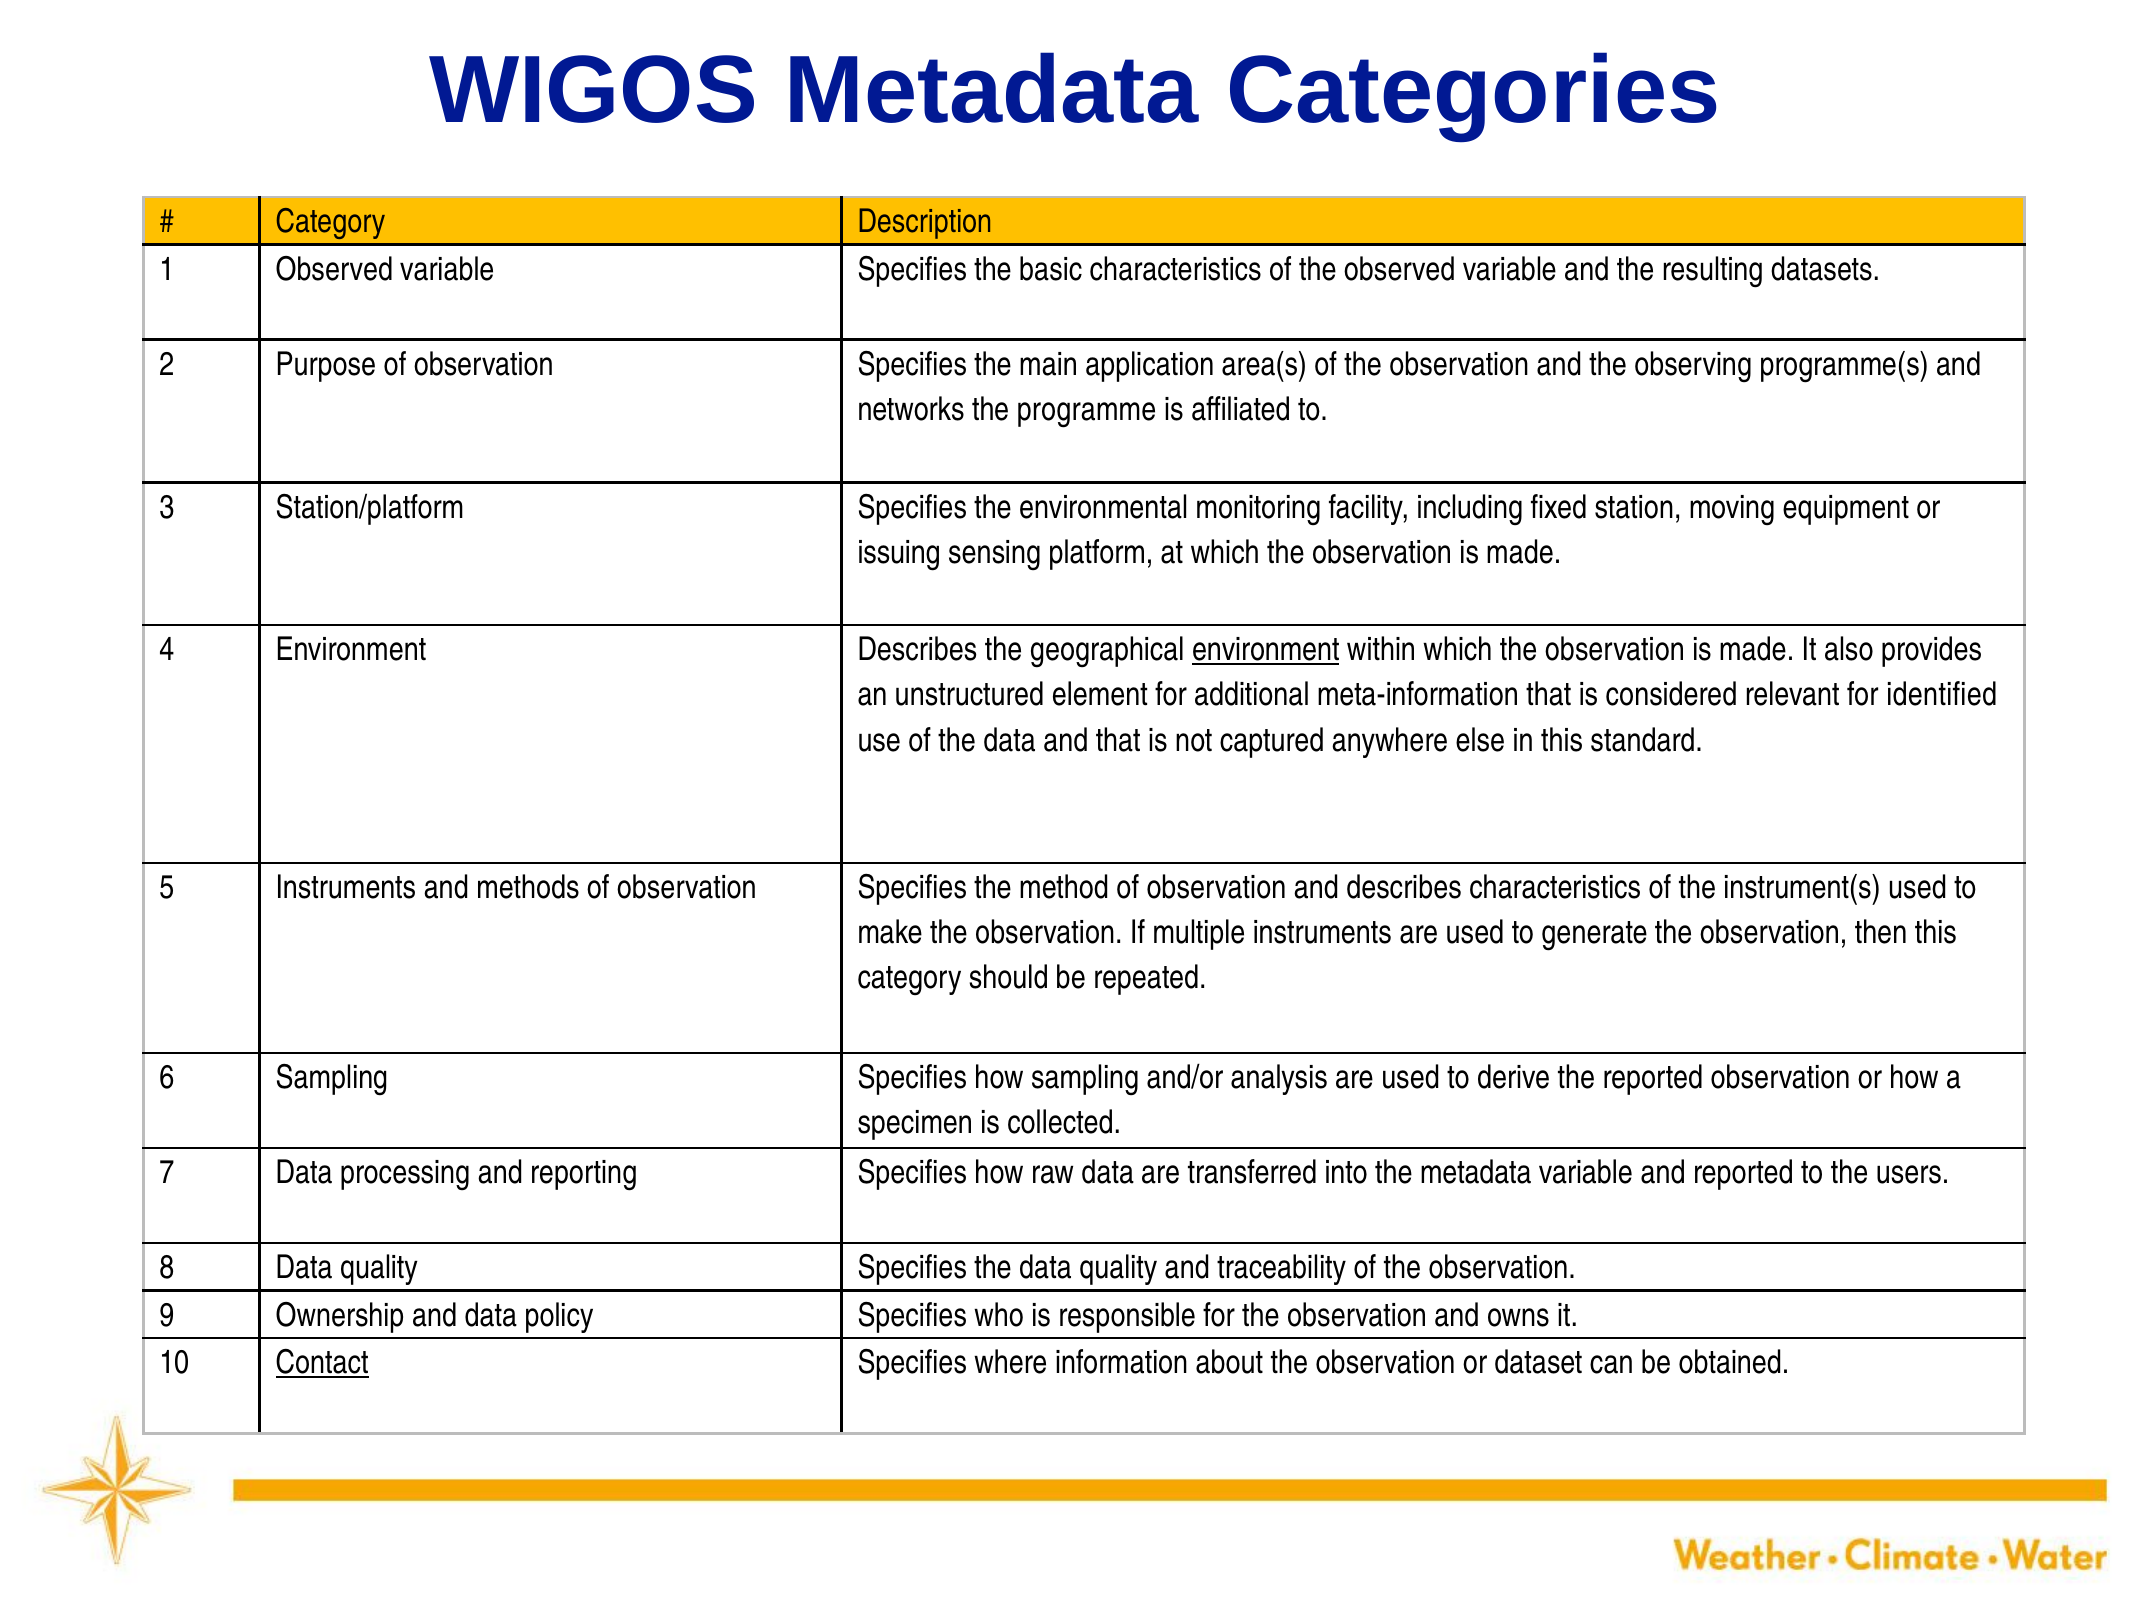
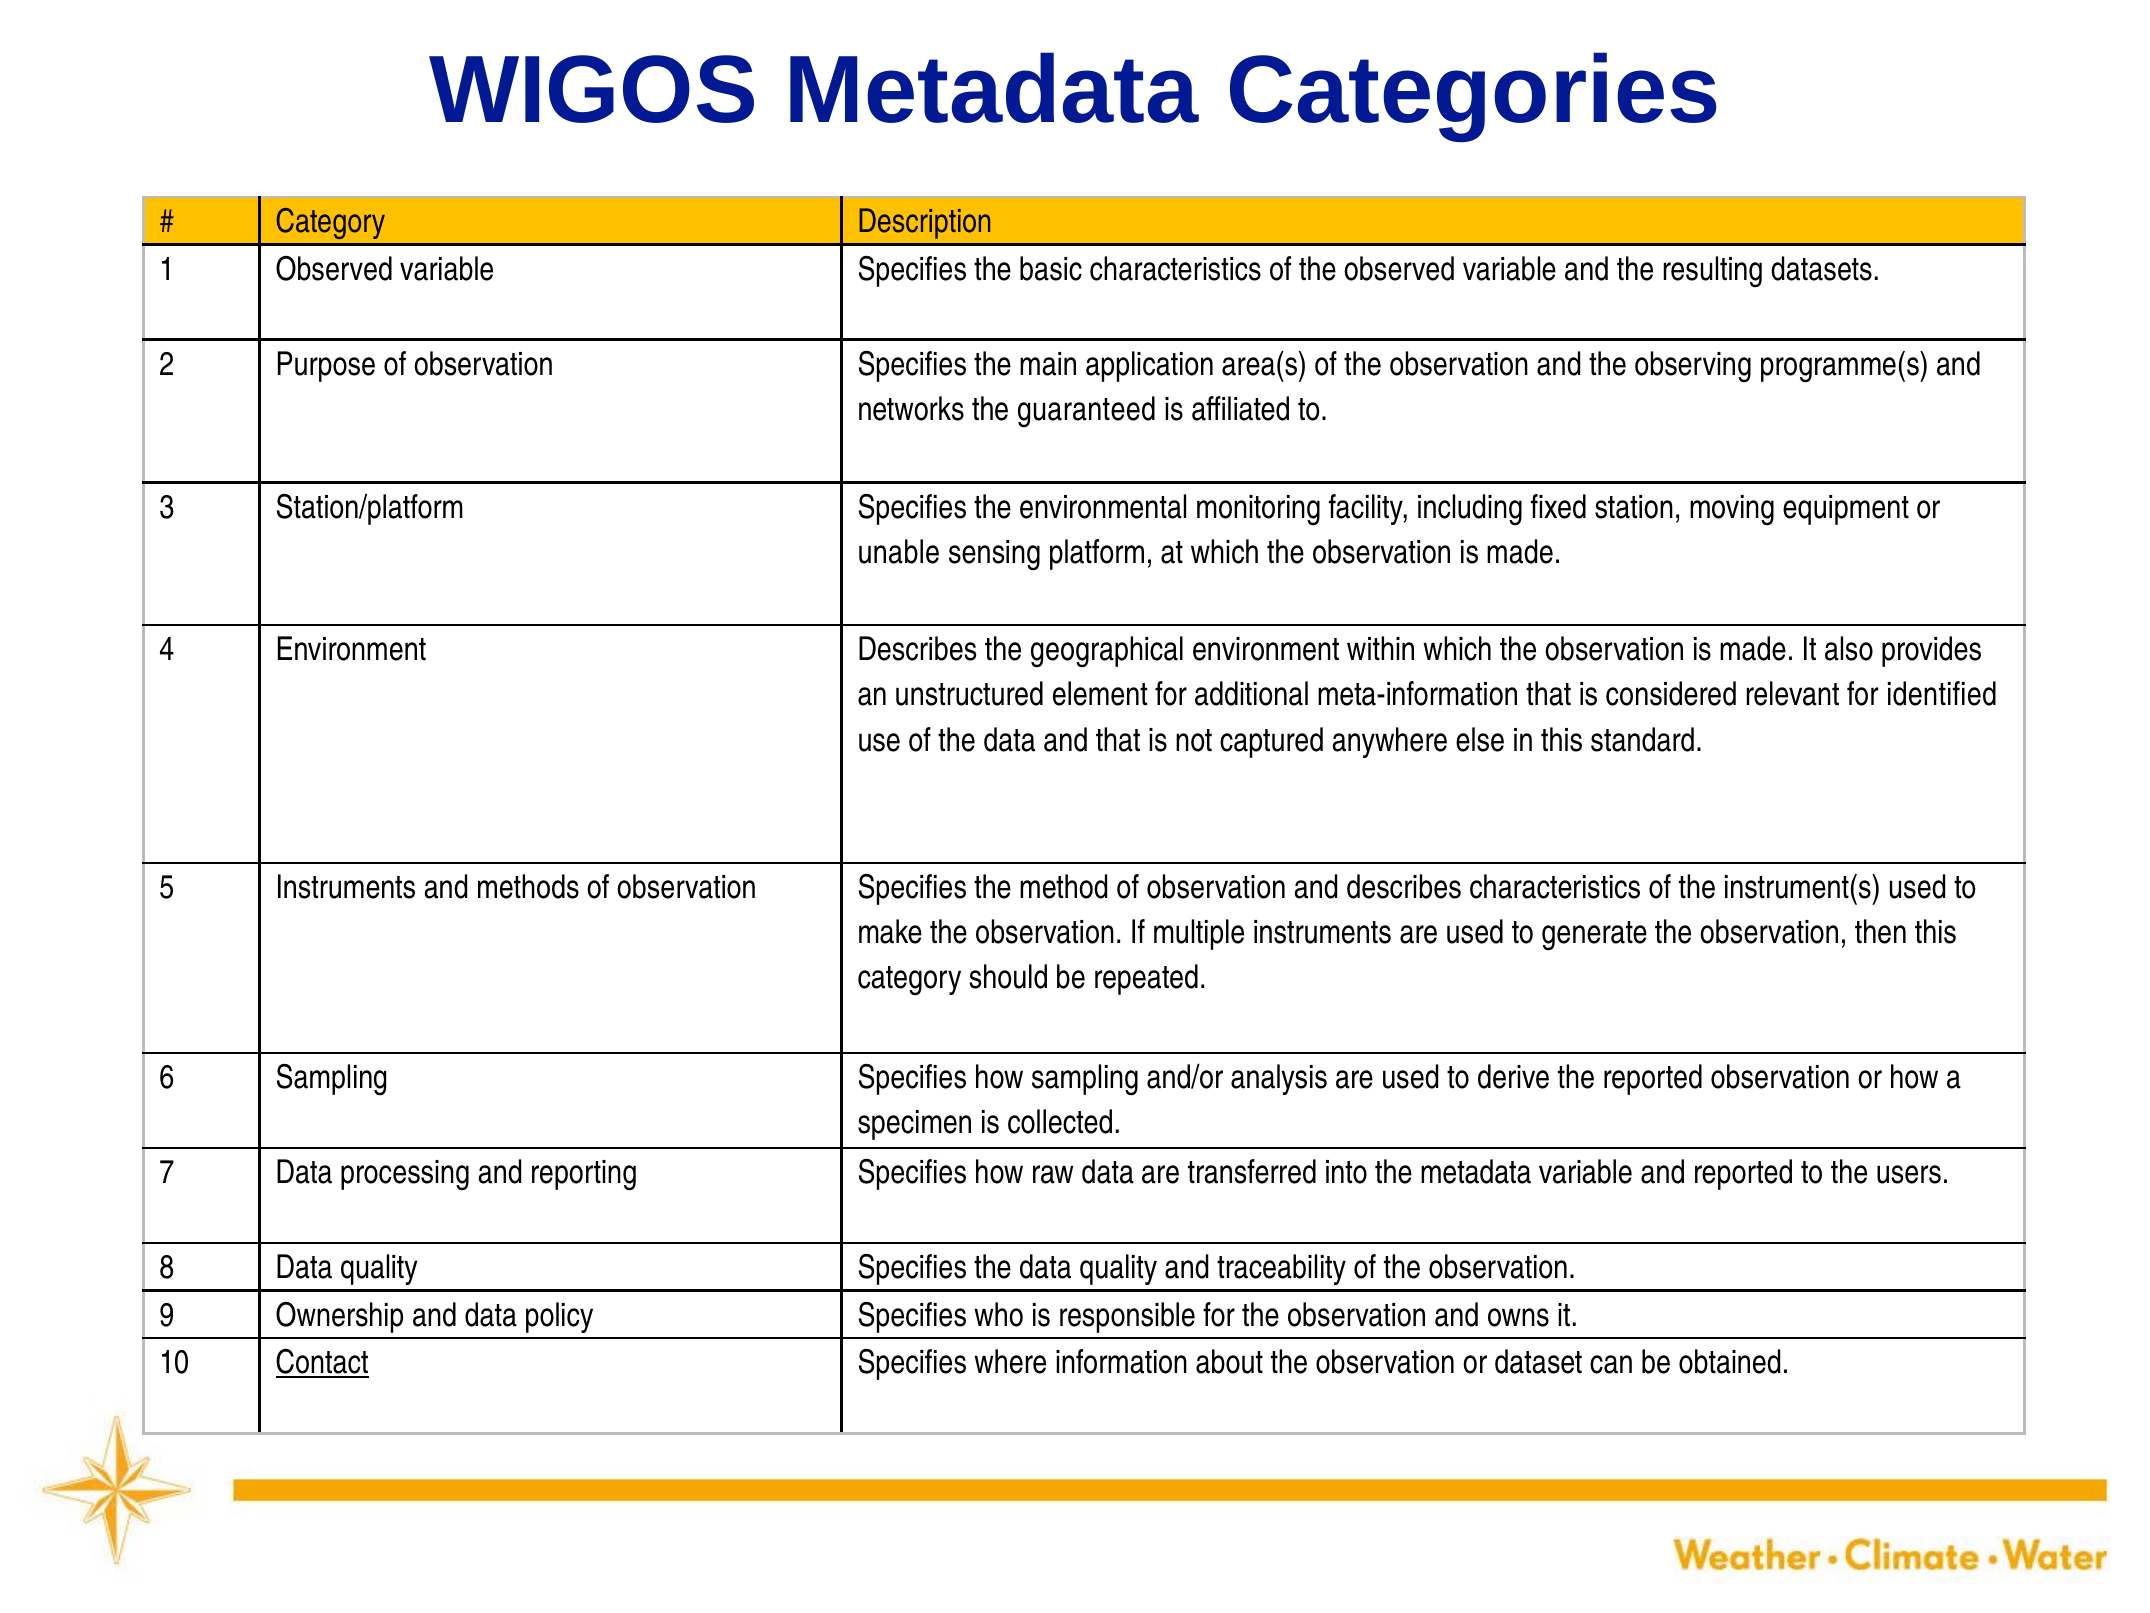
programme: programme -> guaranteed
issuing: issuing -> unable
environment at (1266, 650) underline: present -> none
